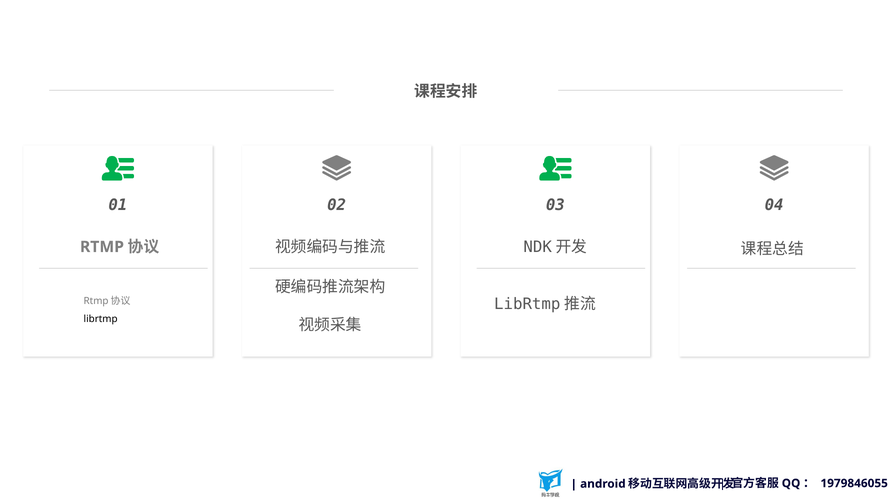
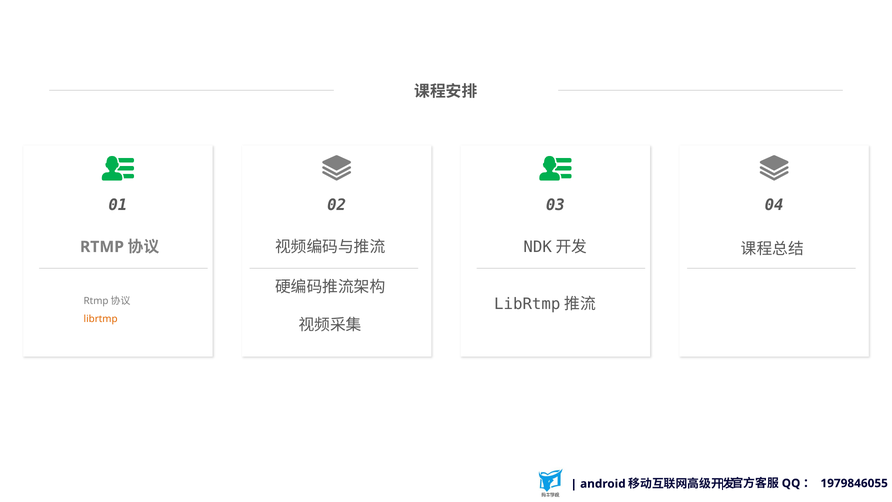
librtmp colour: black -> orange
